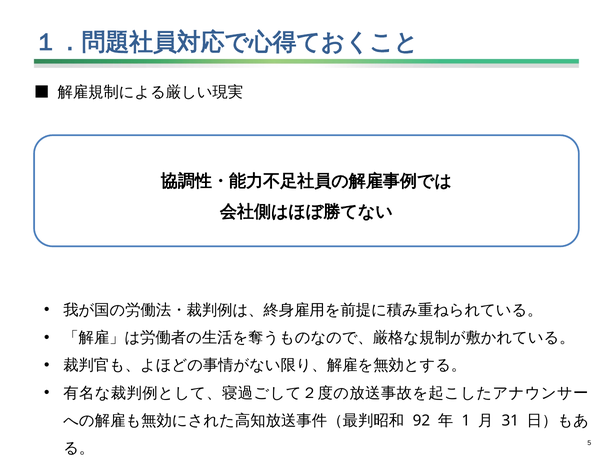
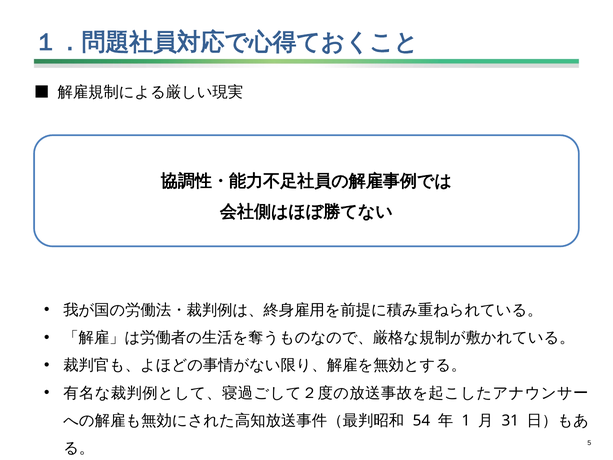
92: 92 -> 54
